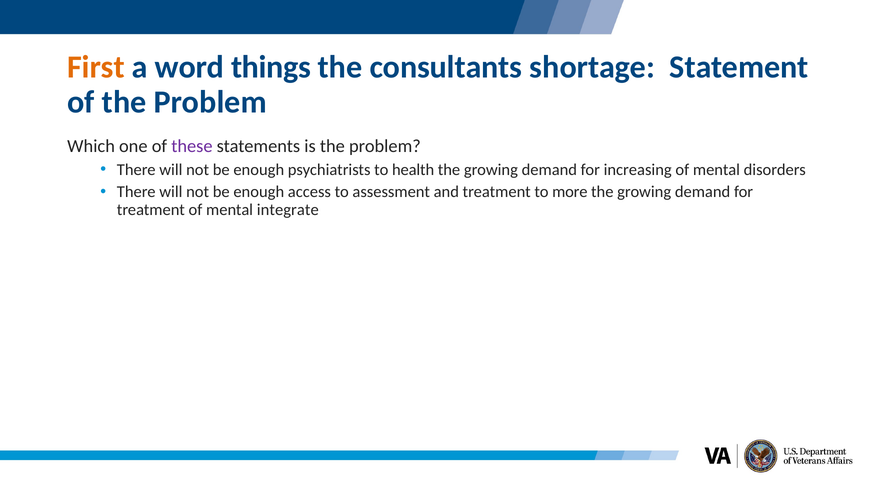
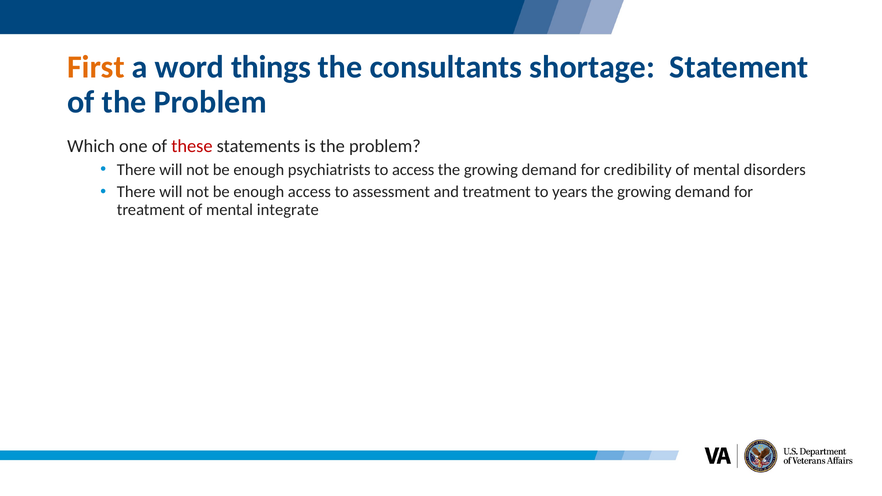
these colour: purple -> red
to health: health -> access
increasing: increasing -> credibility
more: more -> years
